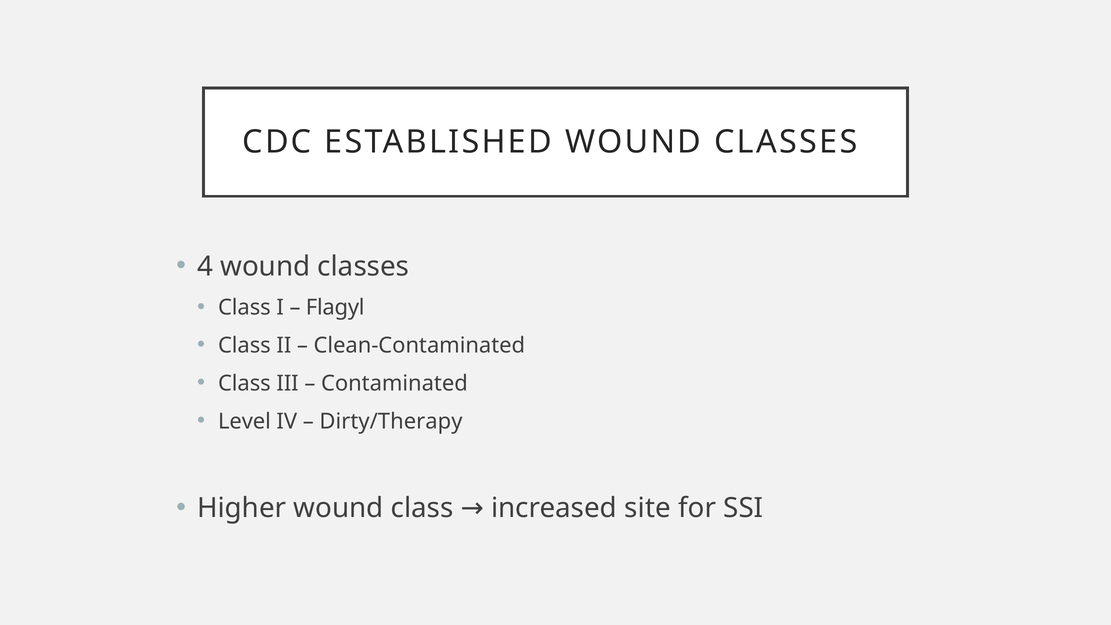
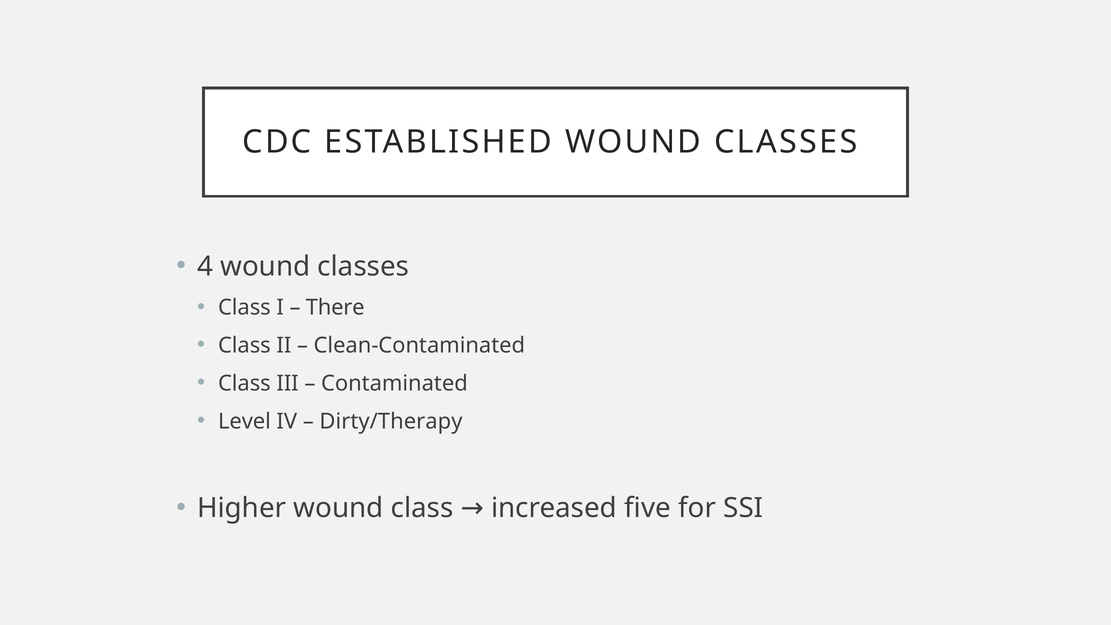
Flagyl: Flagyl -> There
site: site -> five
